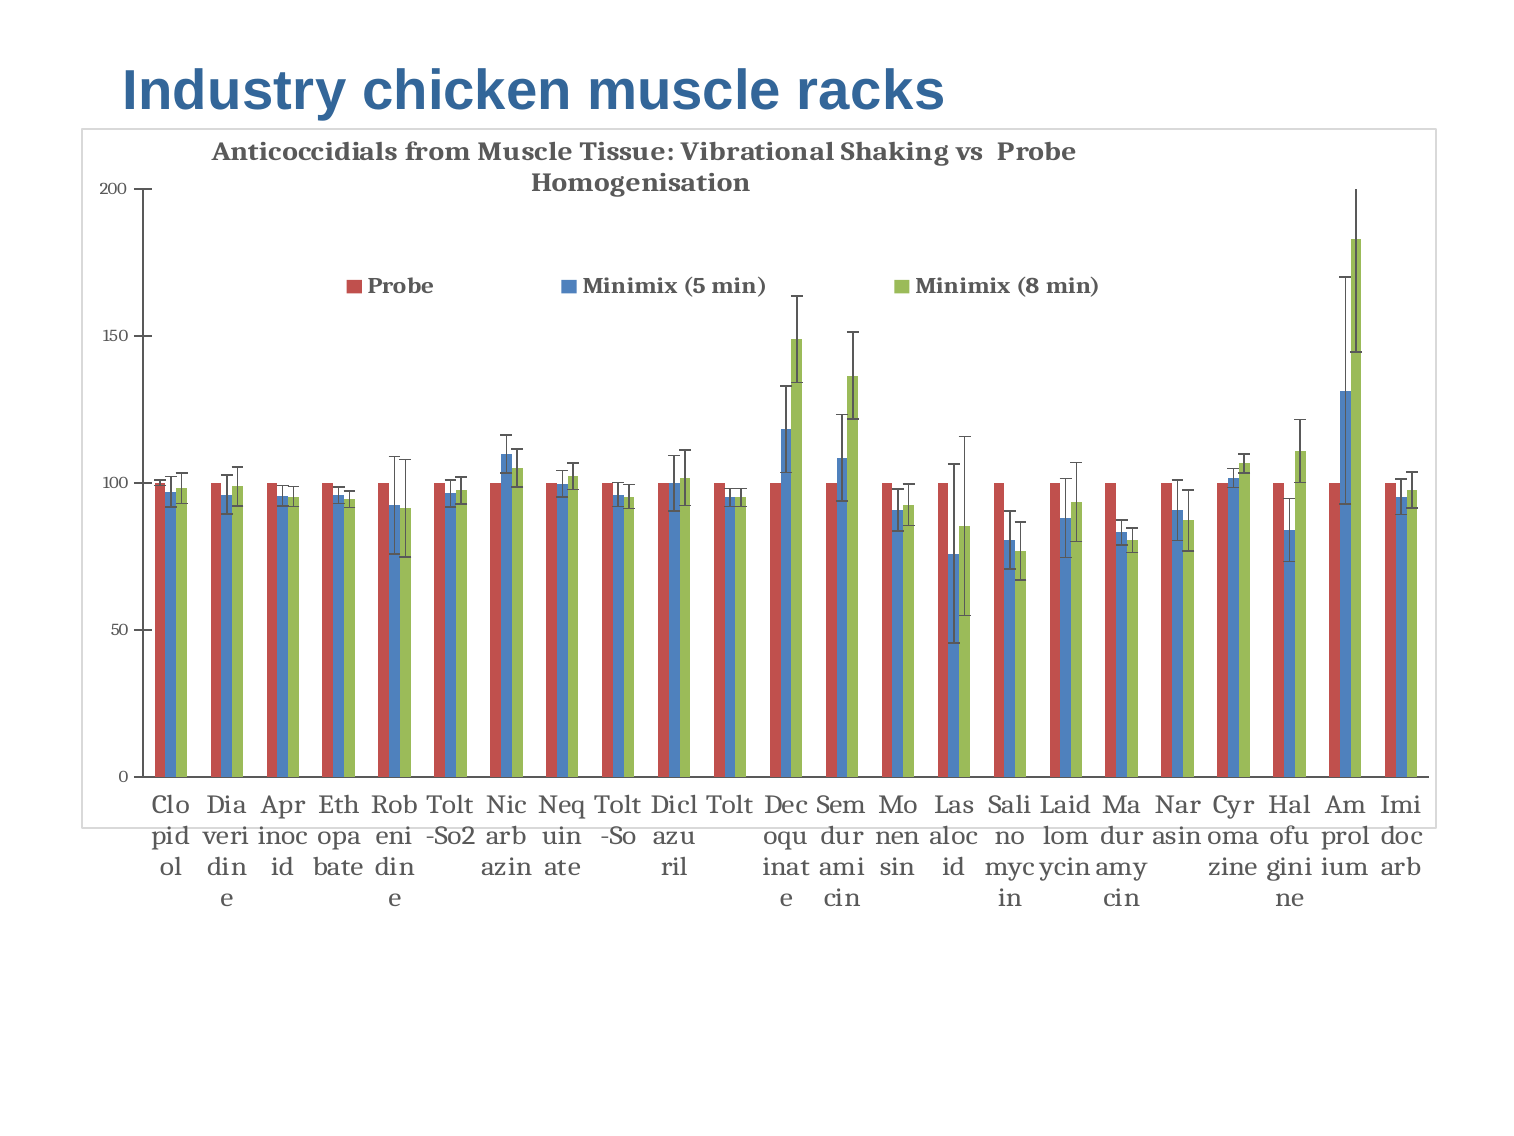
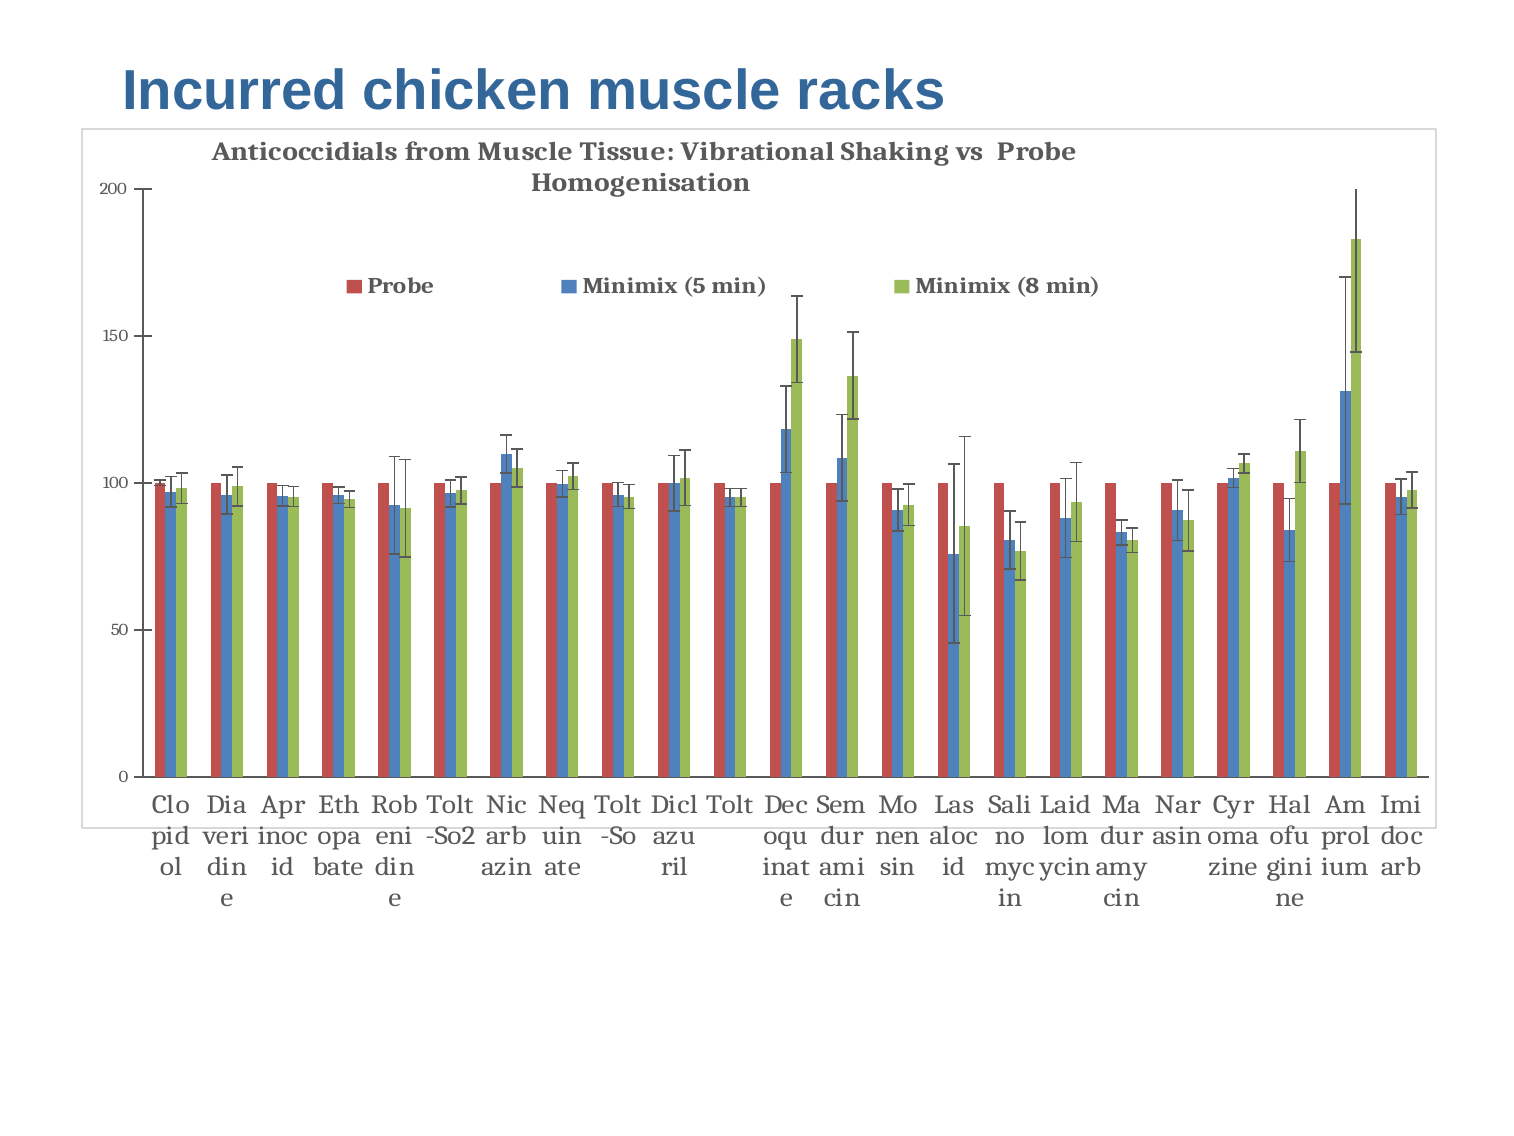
Industry: Industry -> Incurred
